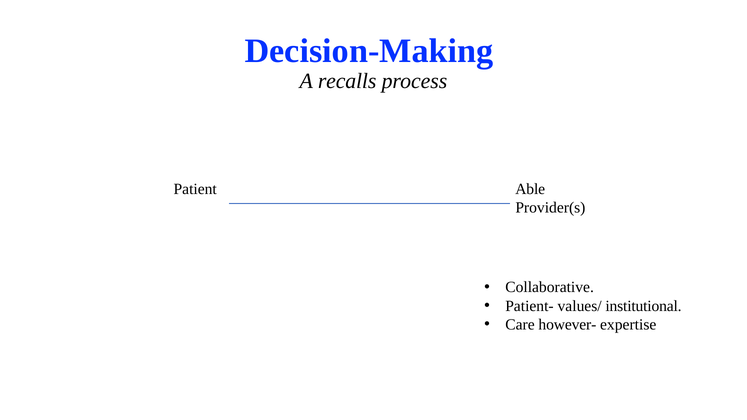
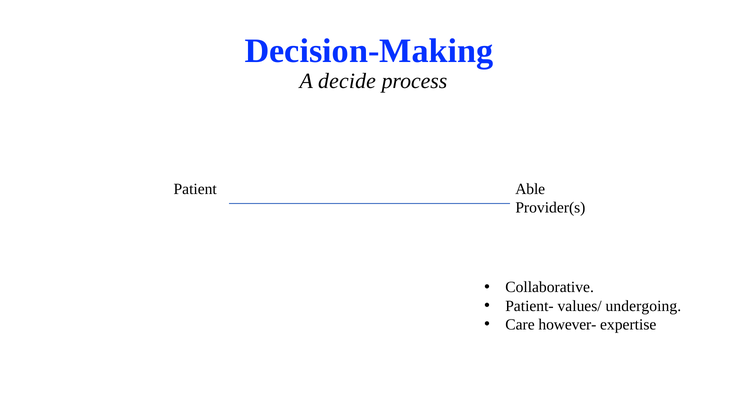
recalls: recalls -> decide
institutional: institutional -> undergoing
